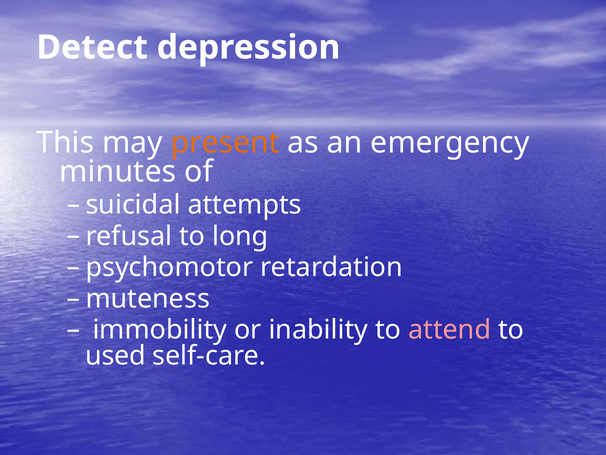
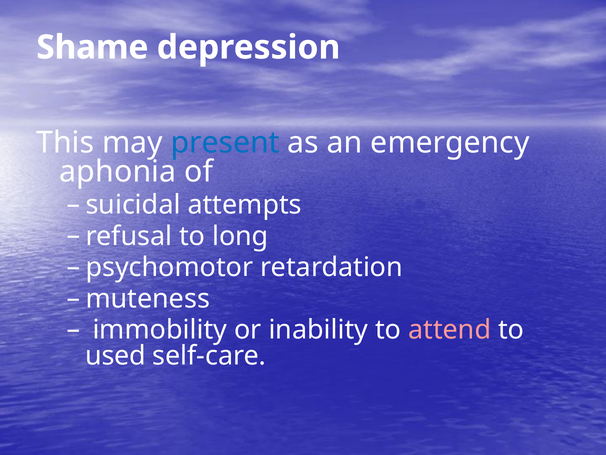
Detect: Detect -> Shame
present colour: orange -> blue
minutes: minutes -> aphonia
